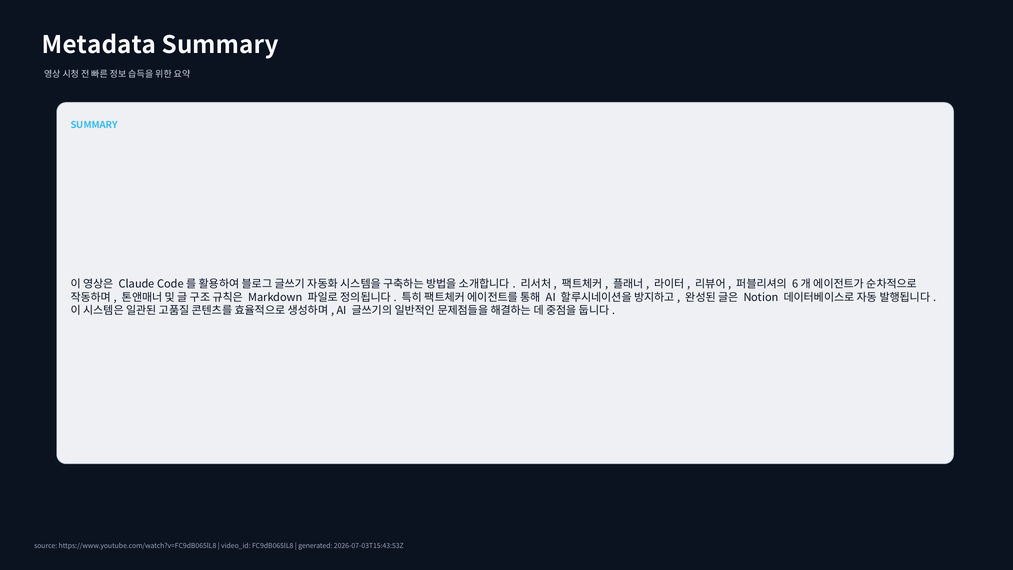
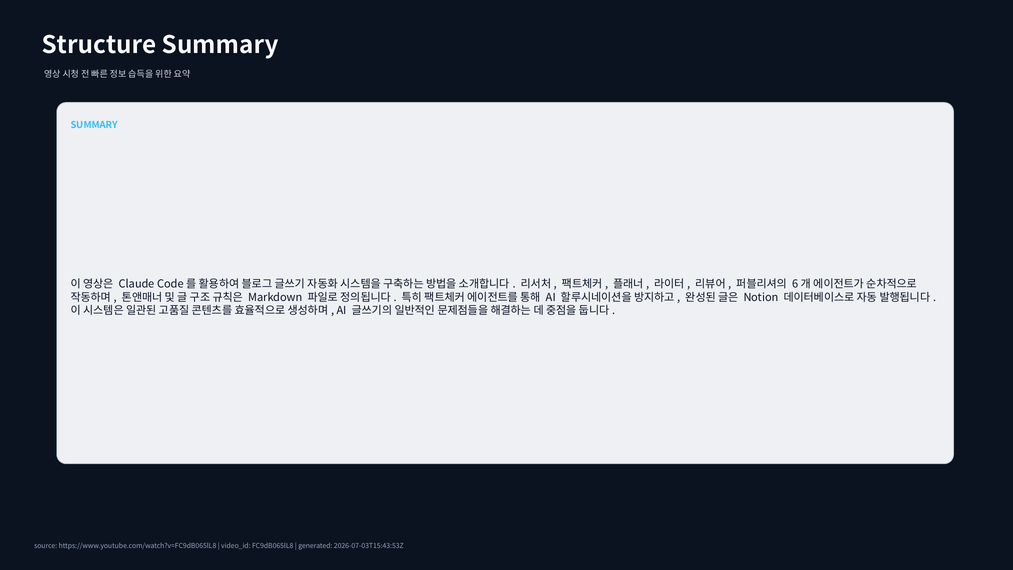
Metadata: Metadata -> Structure
